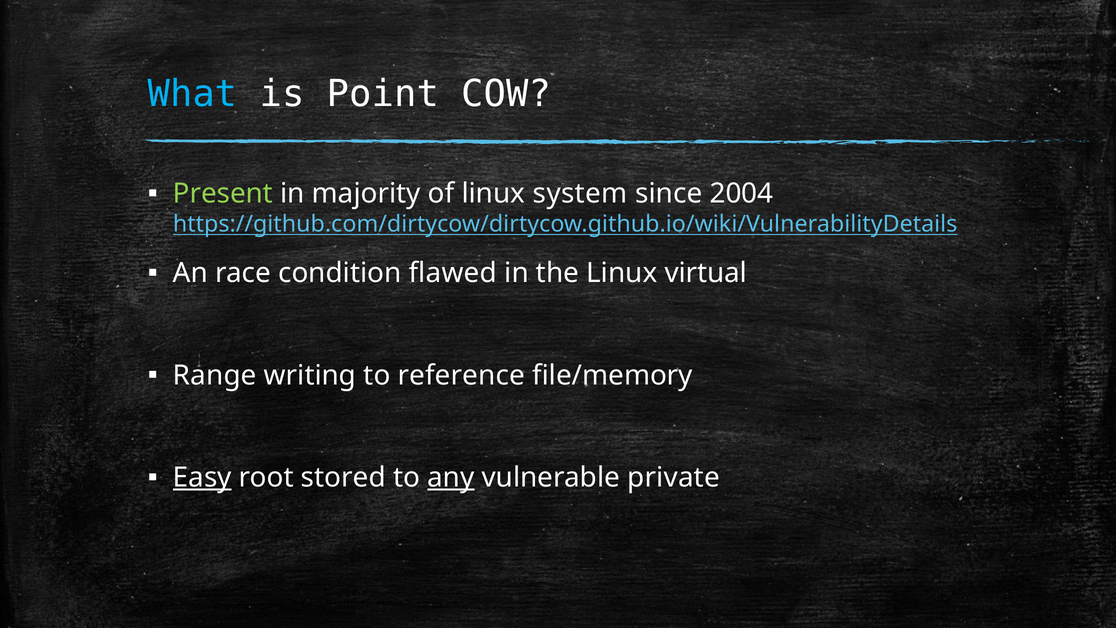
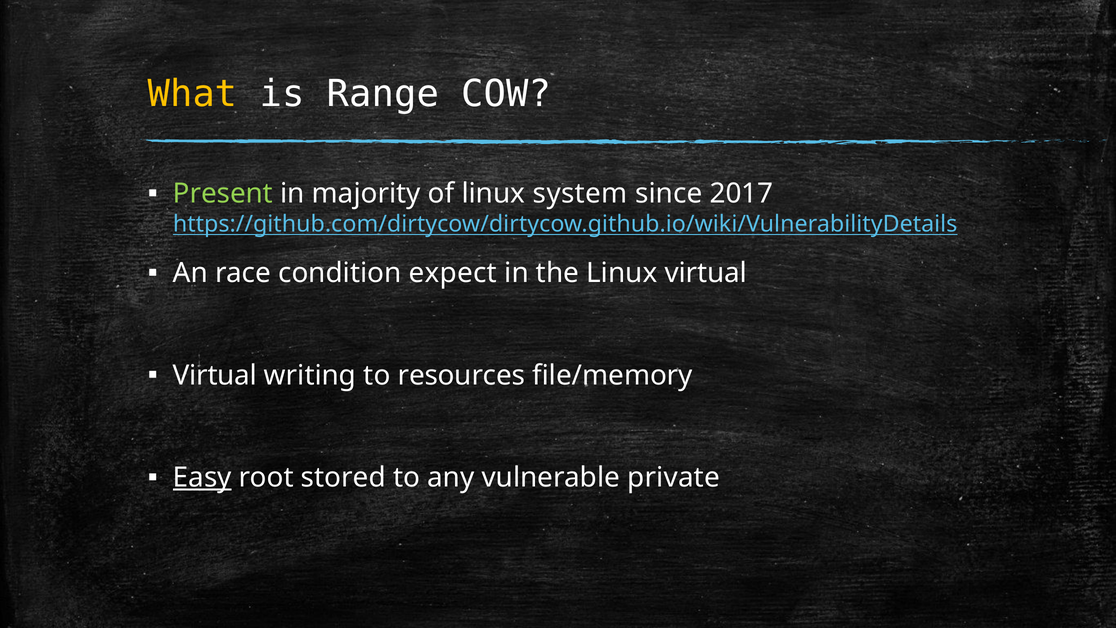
What colour: light blue -> yellow
Point: Point -> Range
2004: 2004 -> 2017
flawed: flawed -> expect
Range at (215, 375): Range -> Virtual
reference: reference -> resources
any underline: present -> none
